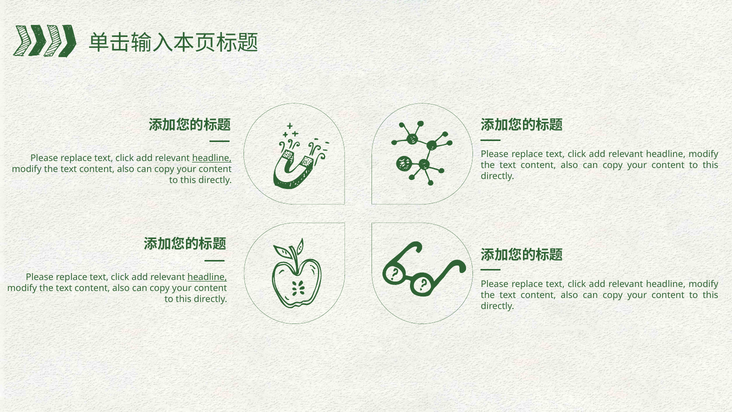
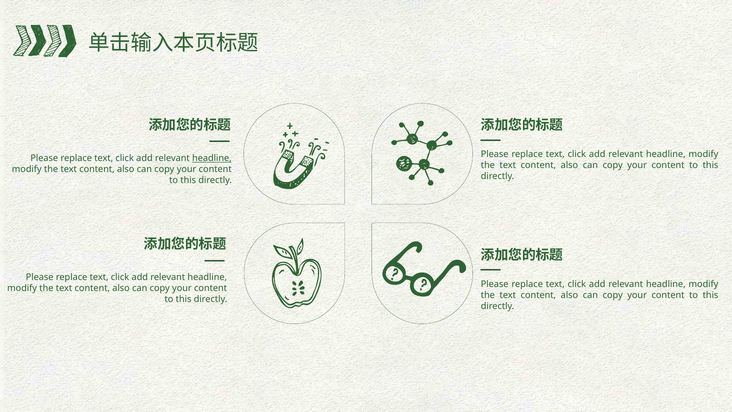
headline at (207, 277) underline: present -> none
